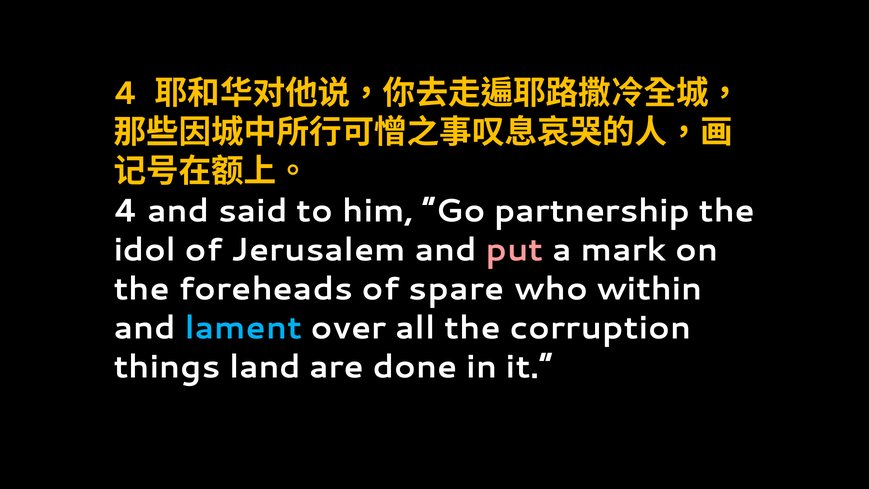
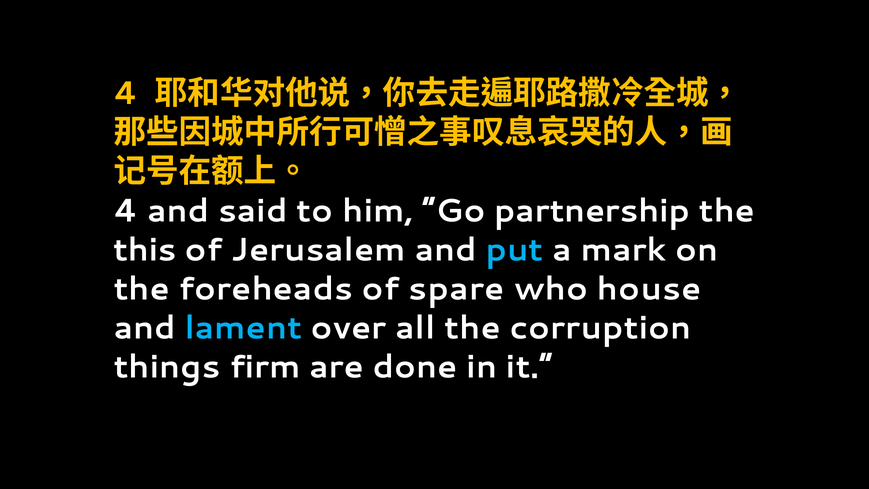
idol: idol -> this
put colour: pink -> light blue
within: within -> house
land: land -> firm
